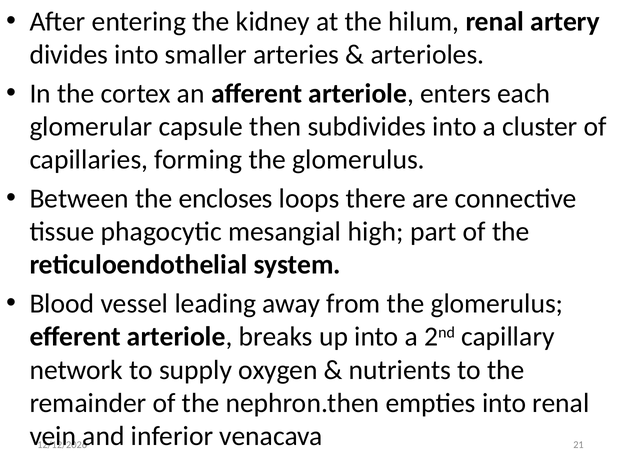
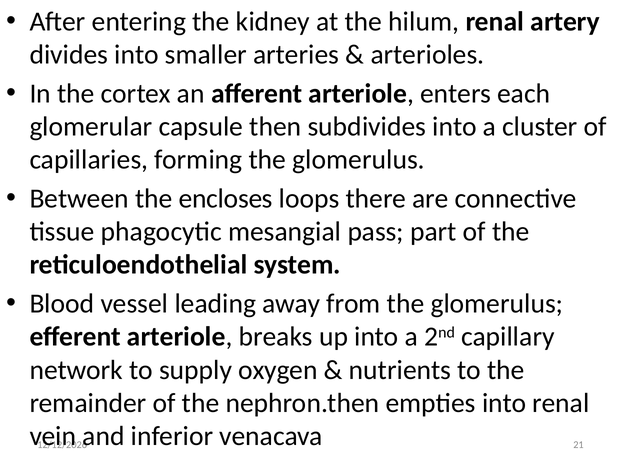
high: high -> pass
